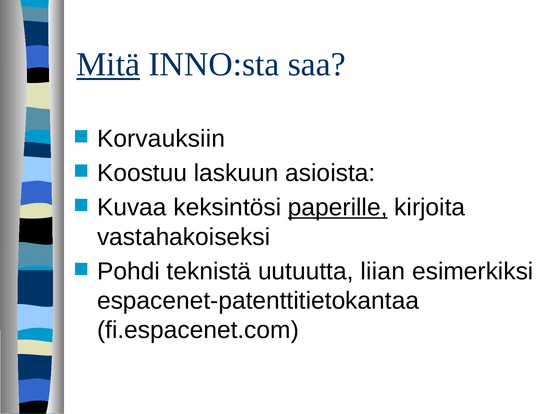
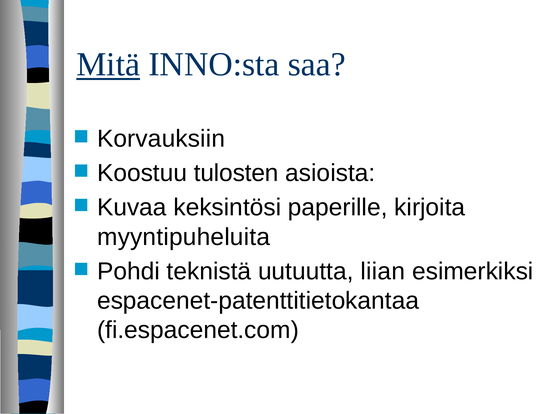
laskuun: laskuun -> tulosten
paperille underline: present -> none
vastahakoiseksi: vastahakoiseksi -> myyntipuheluita
